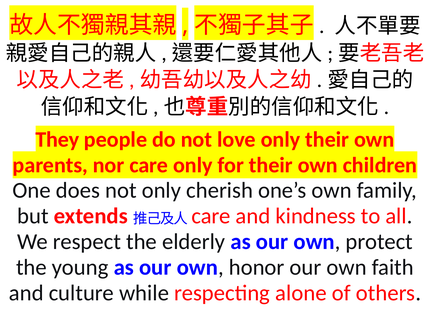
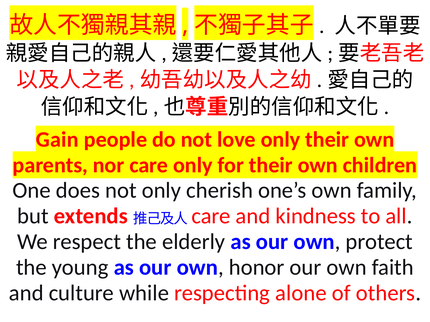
They: They -> Gain
